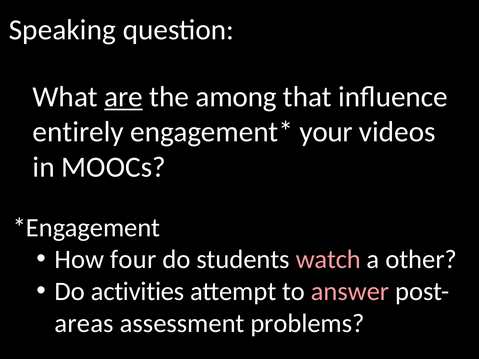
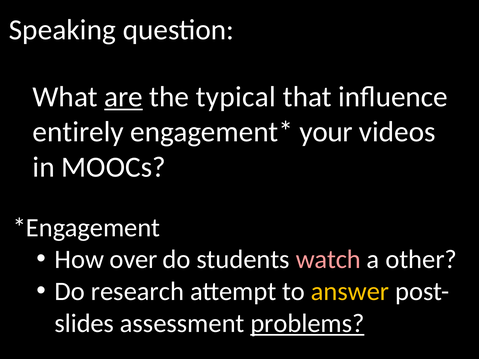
among: among -> typical
four: four -> over
activities: activities -> research
answer colour: pink -> yellow
areas: areas -> slides
problems underline: none -> present
